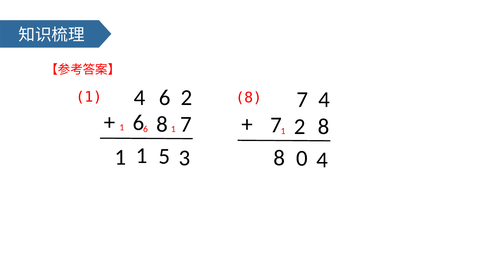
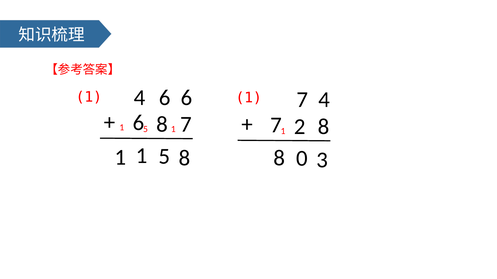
6 2: 2 -> 6
8 at (249, 98): 8 -> 1
6 at (145, 129): 6 -> 5
5 3: 3 -> 8
0 4: 4 -> 3
